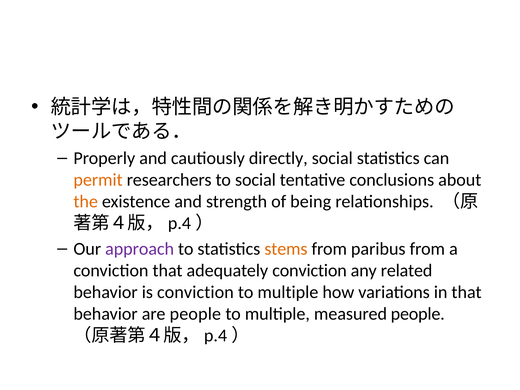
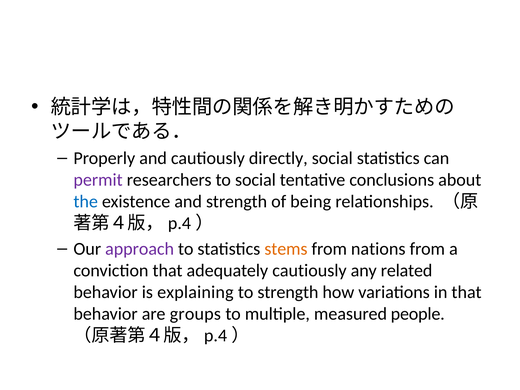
permit colour: orange -> purple
the colour: orange -> blue
paribus: paribus -> nations
adequately conviction: conviction -> cautiously
is conviction: conviction -> explaining
multiple at (288, 292): multiple -> strength
are people: people -> groups
